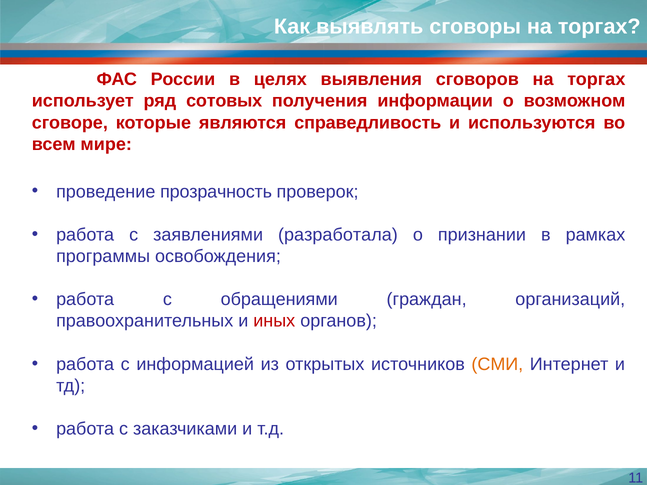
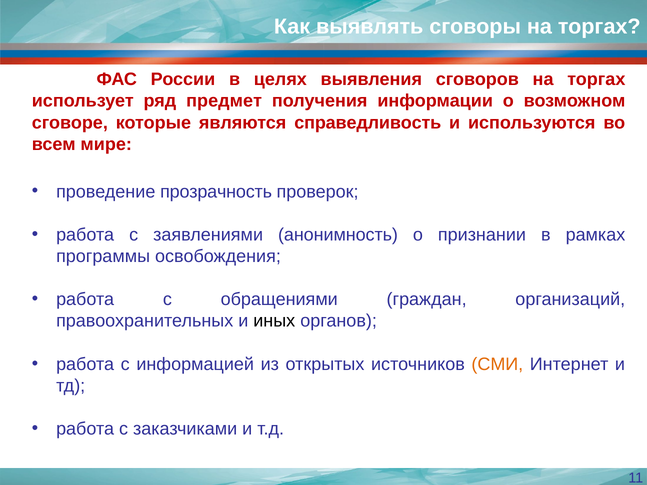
сотовых: сотовых -> предмет
разработала: разработала -> анонимность
иных colour: red -> black
